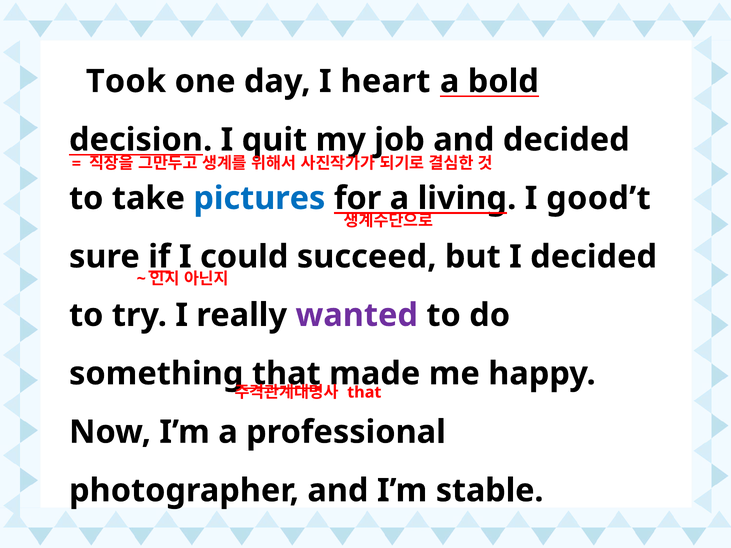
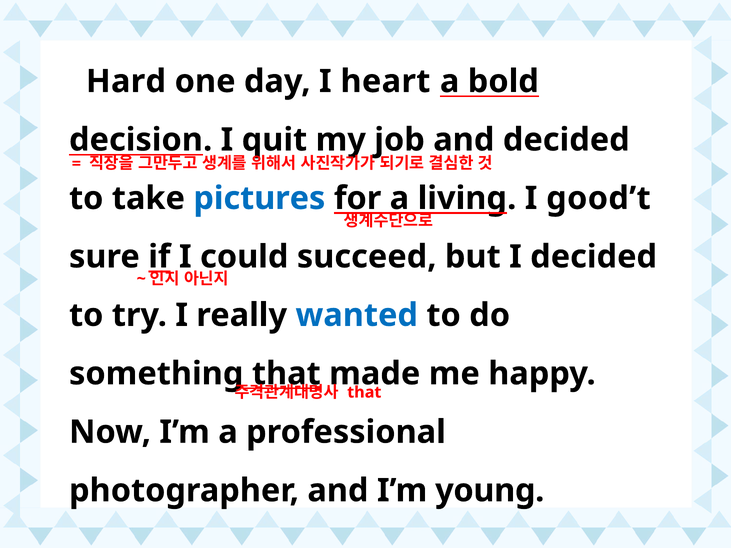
Took: Took -> Hard
wanted colour: purple -> blue
stable: stable -> young
